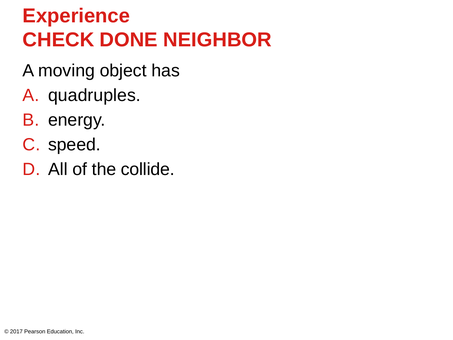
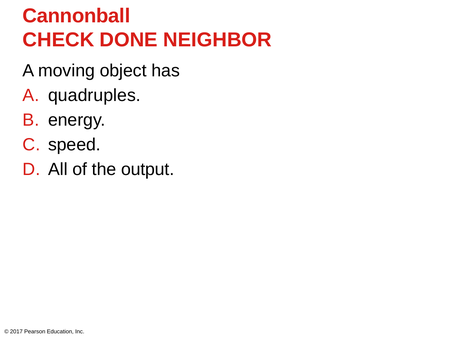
Experience: Experience -> Cannonball
collide: collide -> output
